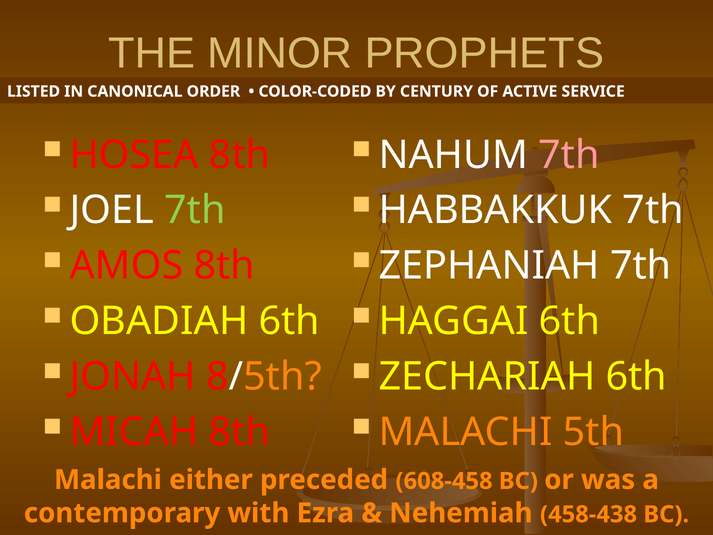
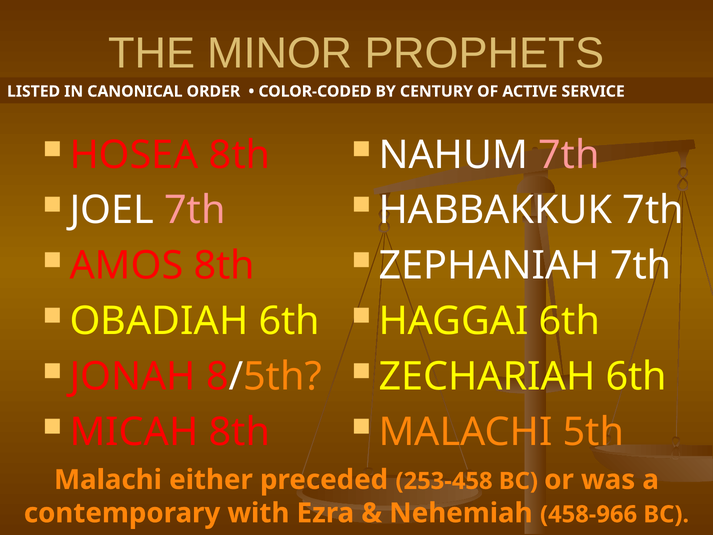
7th at (195, 210) colour: light green -> pink
608-458: 608-458 -> 253-458
458-438: 458-438 -> 458-966
